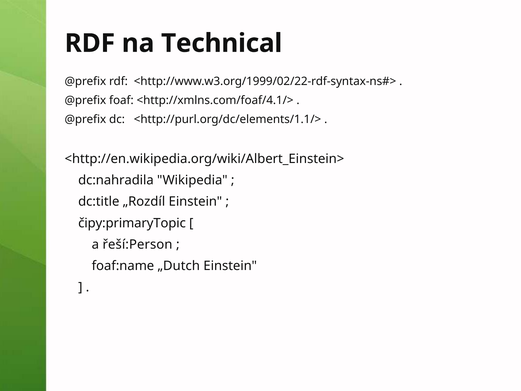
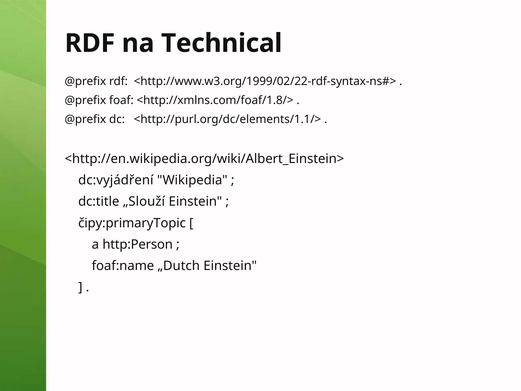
<http://xmlns.com/foaf/4.1/>: <http://xmlns.com/foaf/4.1/> -> <http://xmlns.com/foaf/1.8/>
dc:nahradila: dc:nahradila -> dc:vyjádření
„Rozdíl: „Rozdíl -> „Slouží
řeší:Person: řeší:Person -> http:Person
